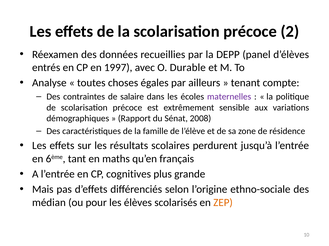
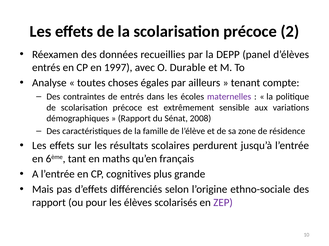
de salaire: salaire -> entrés
médian at (49, 203): médian -> rapport
ZEP colour: orange -> purple
